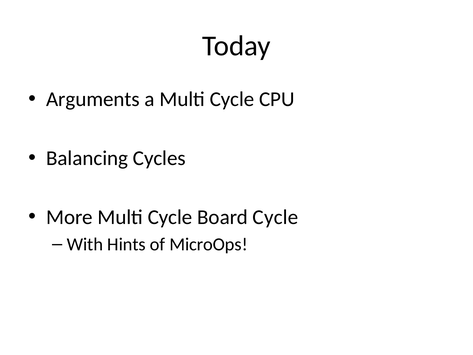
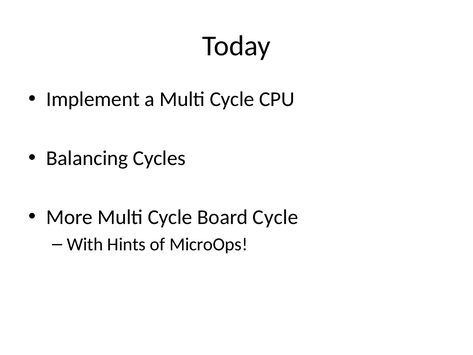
Arguments: Arguments -> Implement
